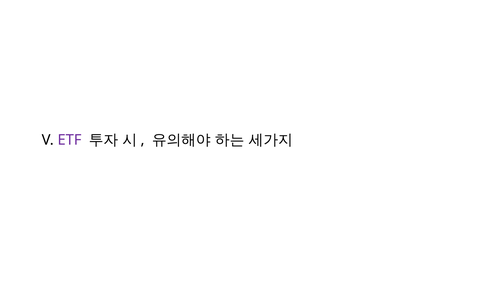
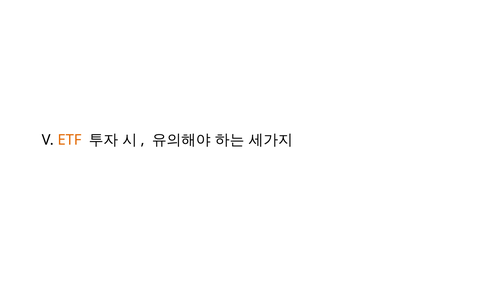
ETF colour: purple -> orange
